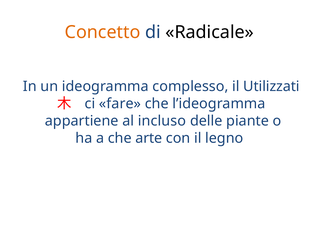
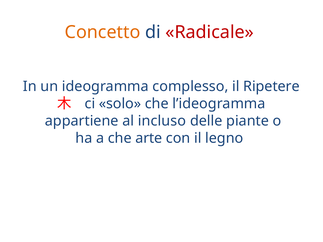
Radicale colour: black -> red
Utilizzati: Utilizzati -> Ripetere
fare: fare -> solo
